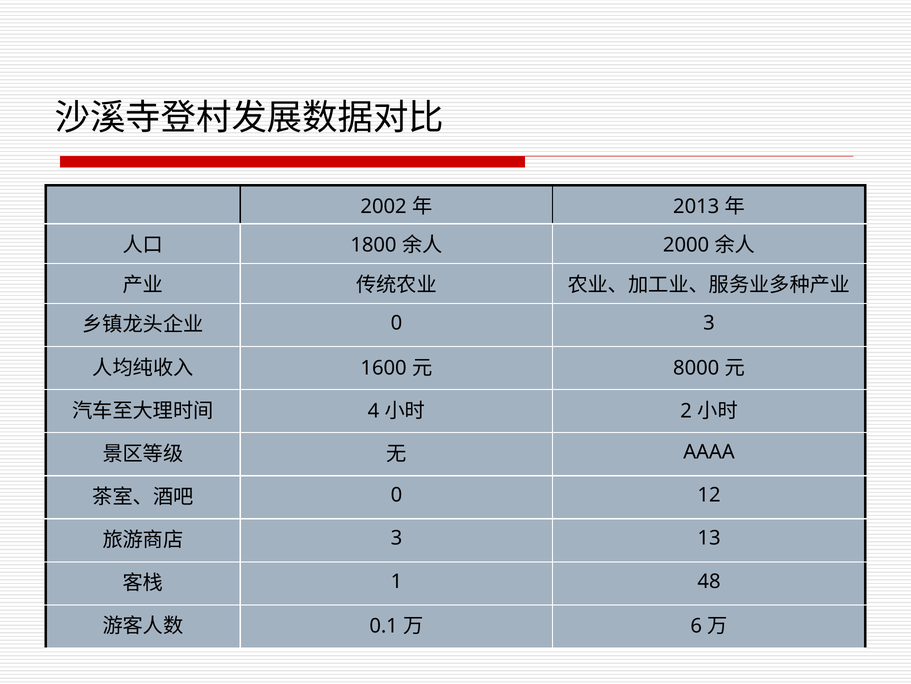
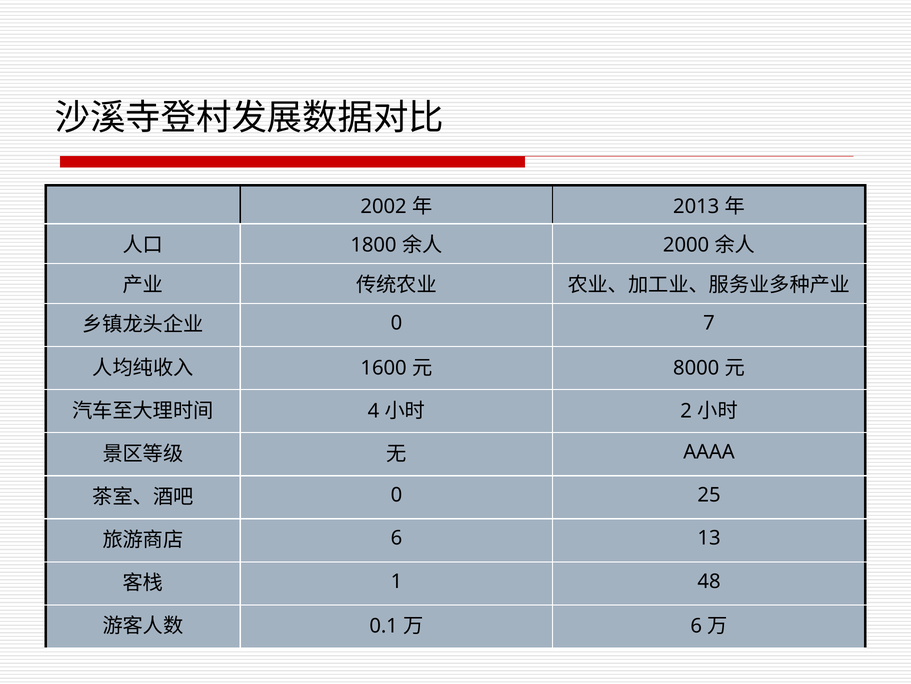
0 3: 3 -> 7
12: 12 -> 25
3 at (396, 538): 3 -> 6
